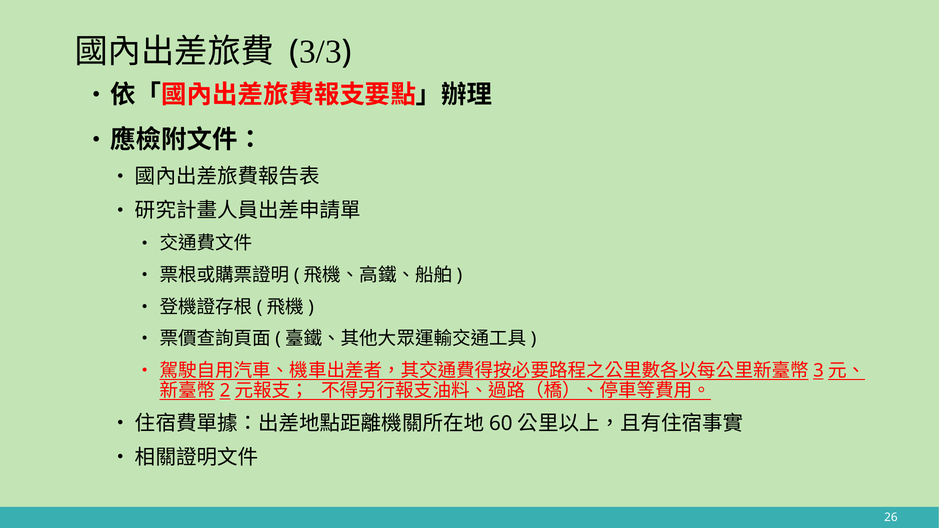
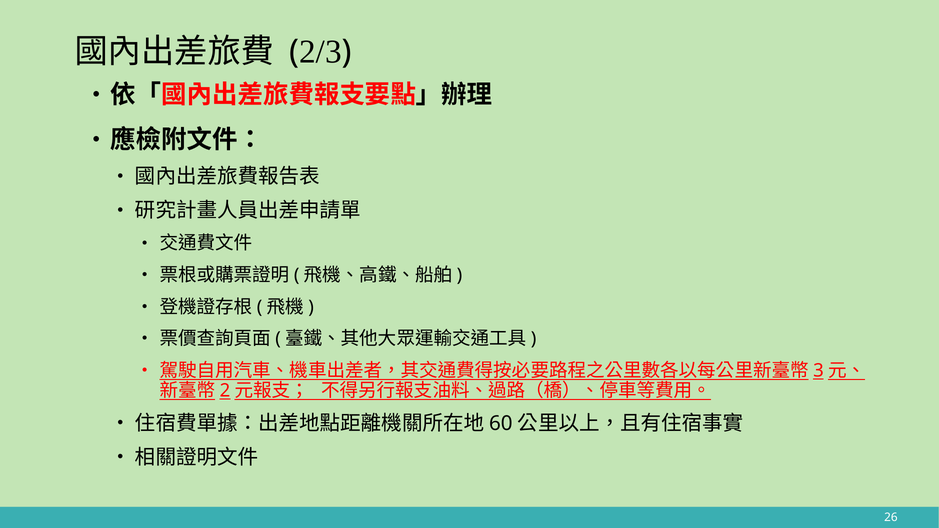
3/3: 3/3 -> 2/3
